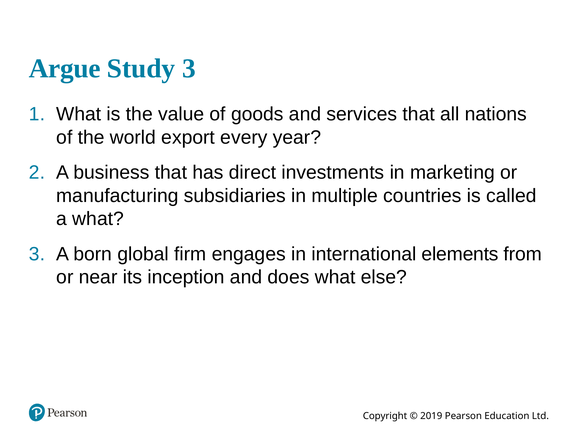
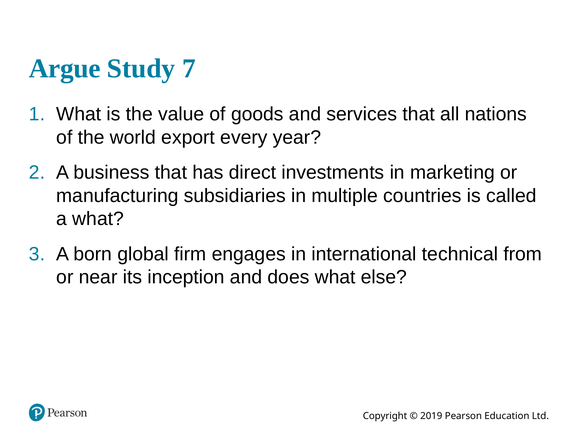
Study 3: 3 -> 7
elements: elements -> technical
